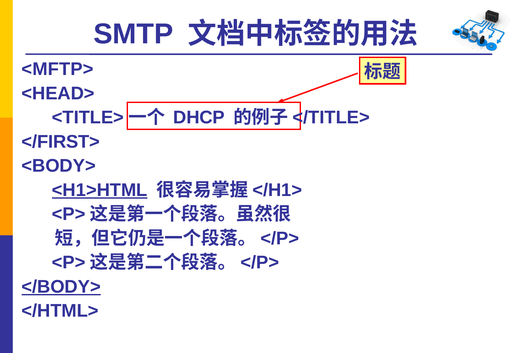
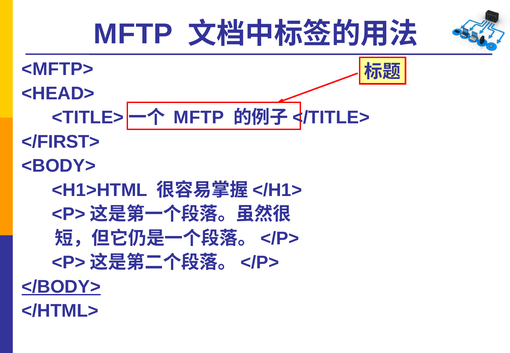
SMTP at (133, 34): SMTP -> MFTP
DHCP at (199, 118): DHCP -> MFTP
<H1>HTML underline: present -> none
